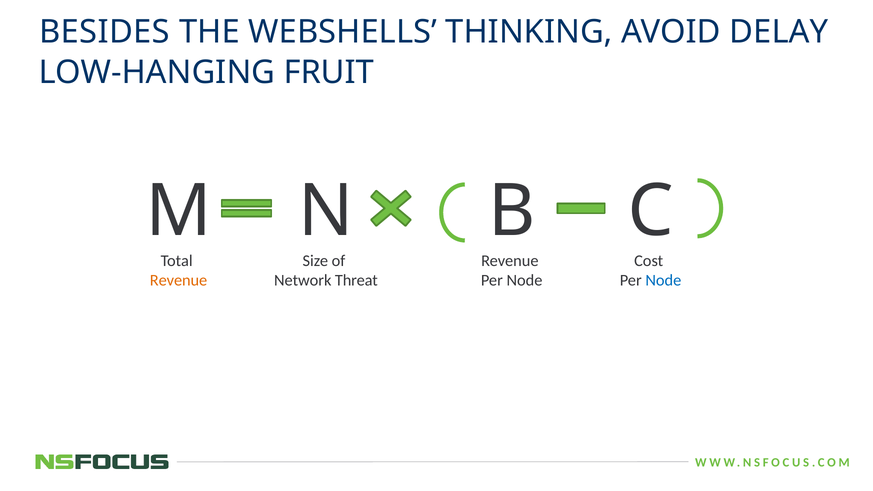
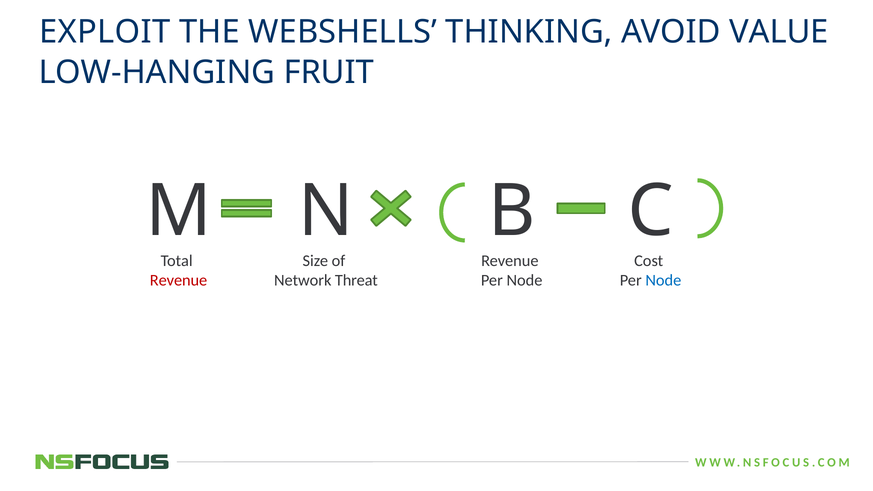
BESIDES: BESIDES -> EXPLOIT
DELAY: DELAY -> VALUE
Revenue at (179, 281) colour: orange -> red
